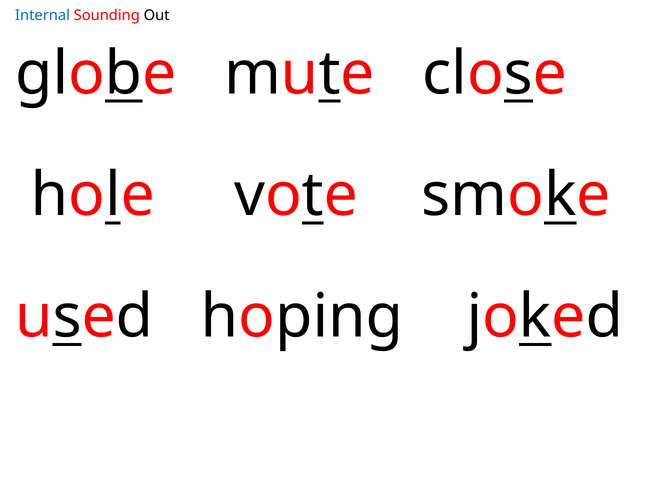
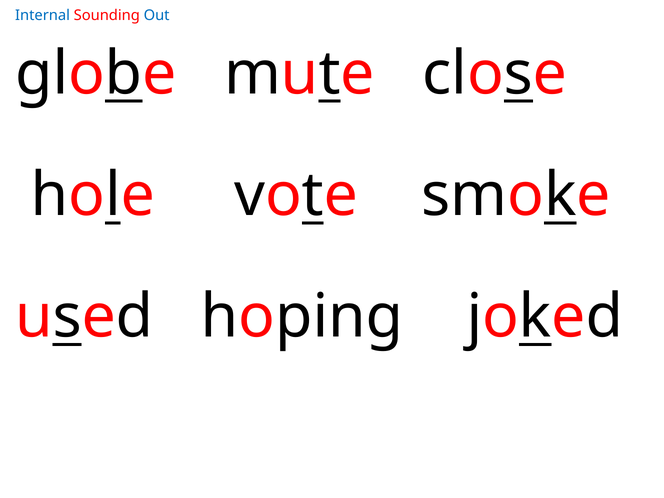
Out colour: black -> blue
